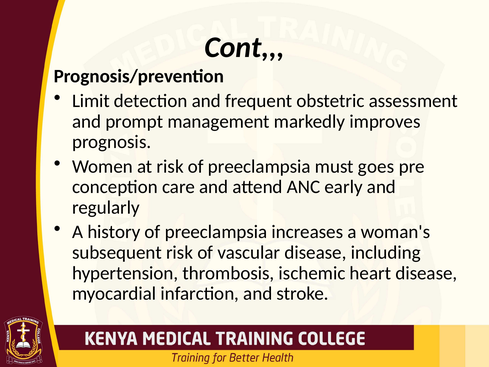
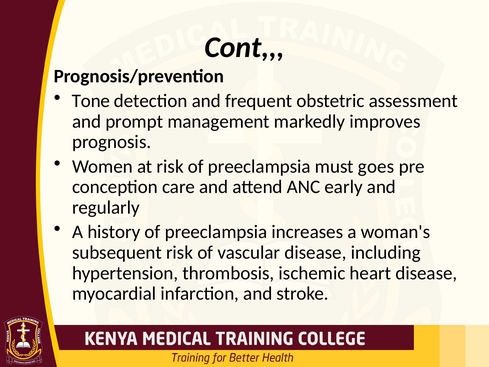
Limit: Limit -> Tone
